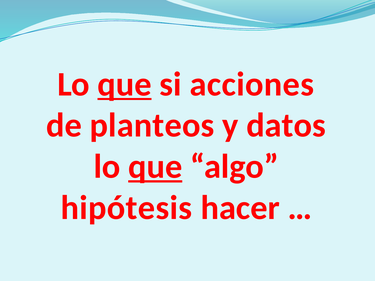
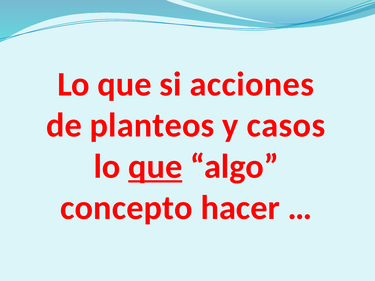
que at (125, 84) underline: present -> none
datos: datos -> casos
hipótesis: hipótesis -> concepto
